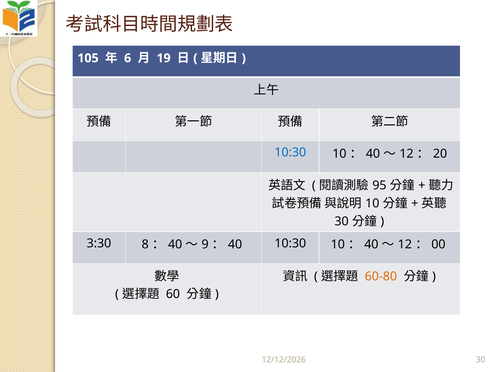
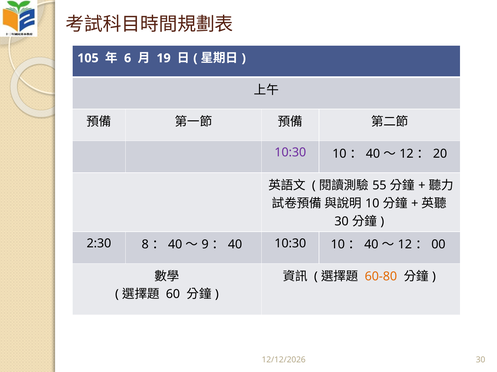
10:30 at (290, 153) colour: blue -> purple
95: 95 -> 55
3:30: 3:30 -> 2:30
